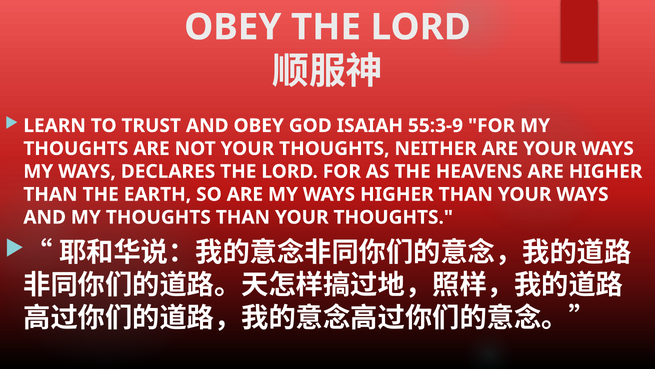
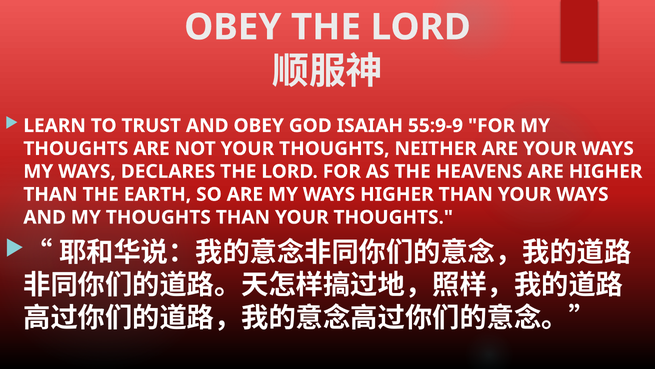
55:3-9: 55:3-9 -> 55:9-9
